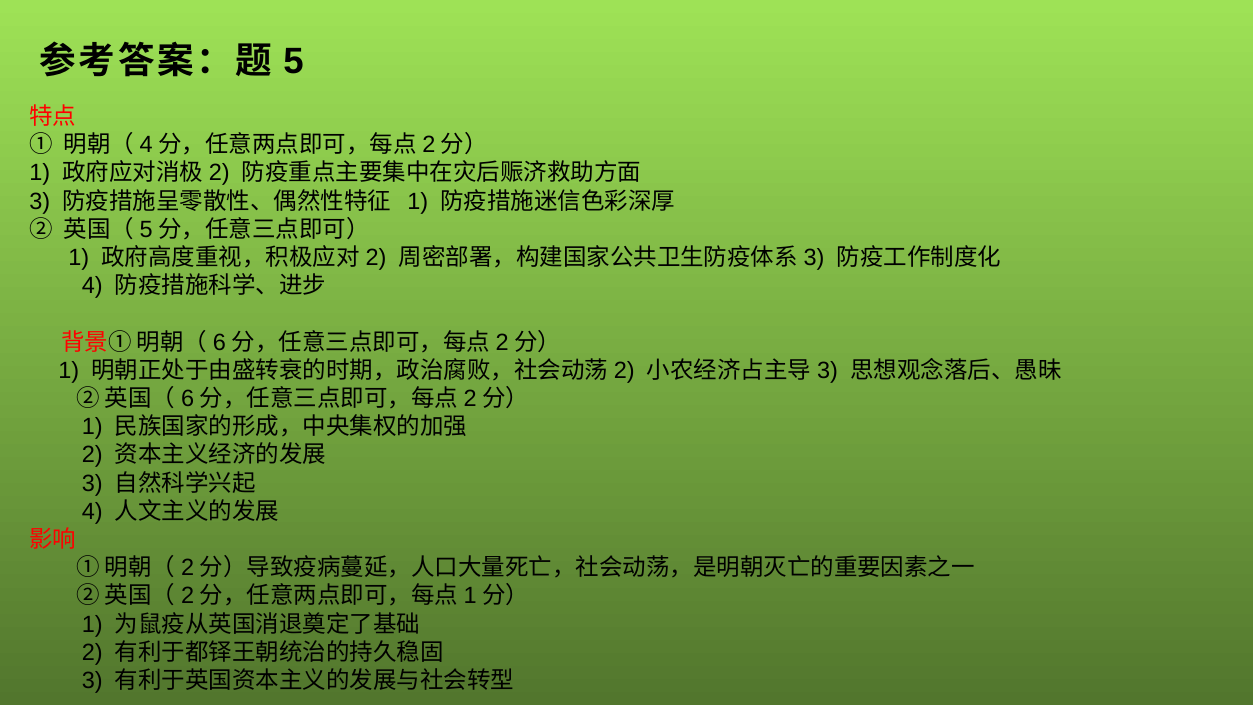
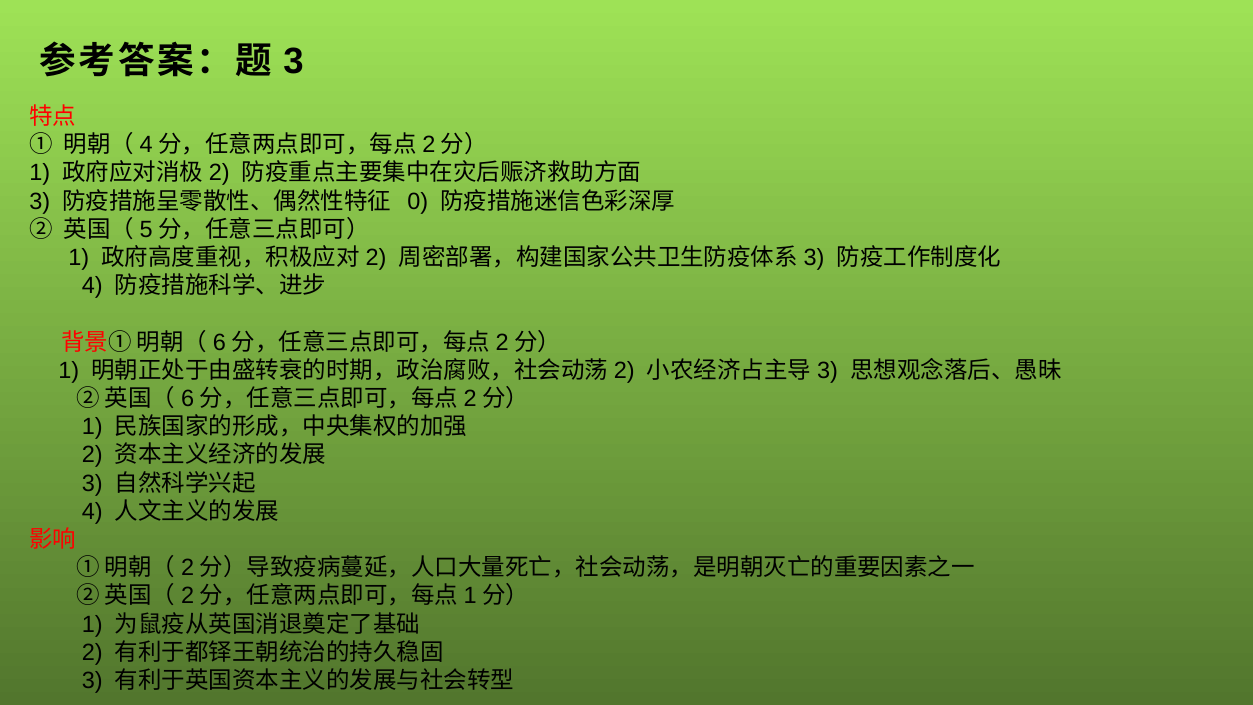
5 at (293, 61): 5 -> 3
1 at (418, 201): 1 -> 0
